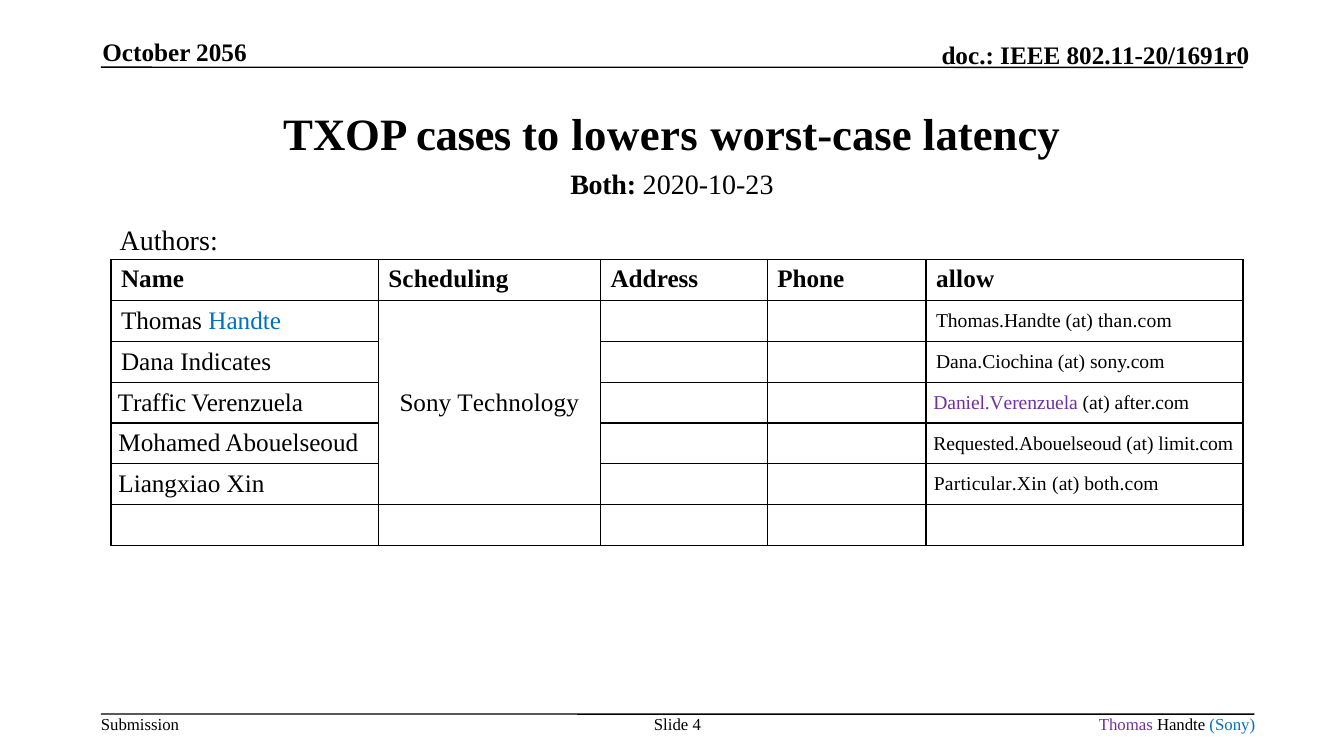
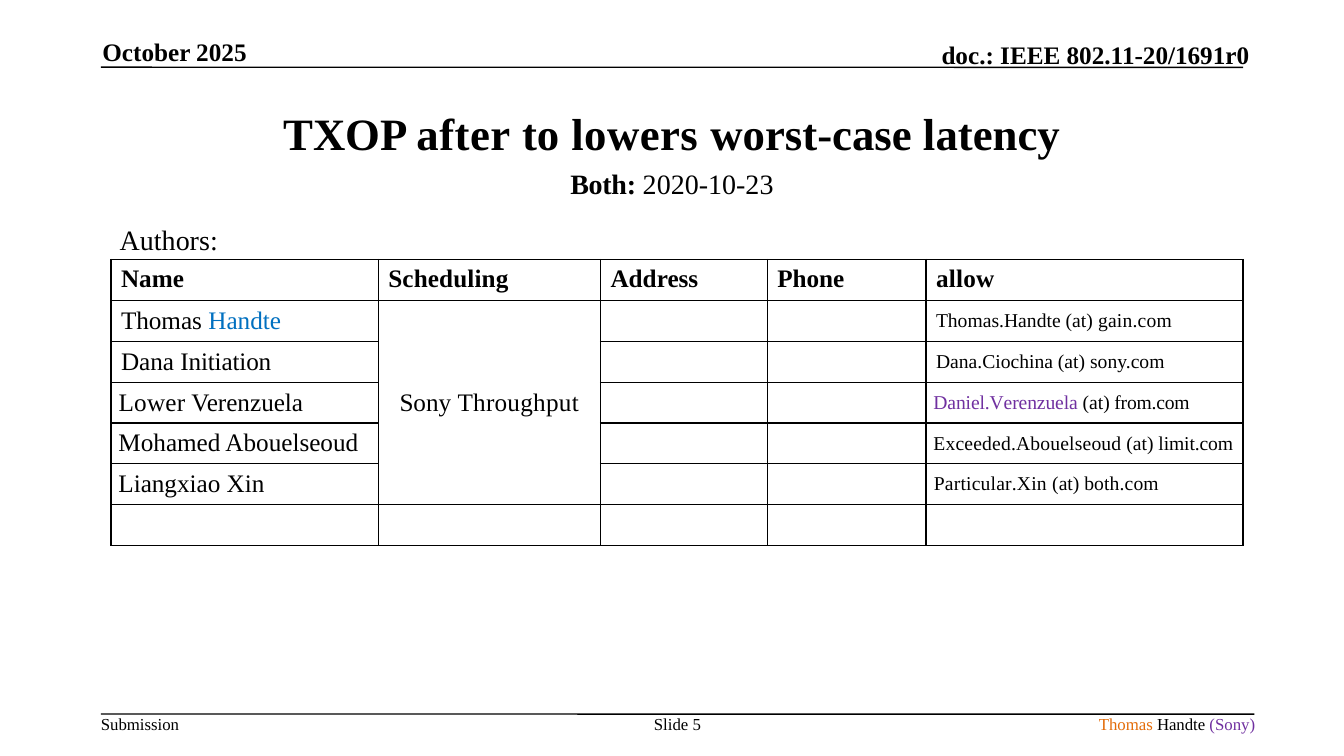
2056: 2056 -> 2025
cases: cases -> after
than.com: than.com -> gain.com
Indicates: Indicates -> Initiation
Traffic: Traffic -> Lower
Technology: Technology -> Throughput
after.com: after.com -> from.com
Requested.Abouelseoud: Requested.Abouelseoud -> Exceeded.Abouelseoud
4: 4 -> 5
Thomas at (1126, 725) colour: purple -> orange
Sony at (1232, 725) colour: blue -> purple
